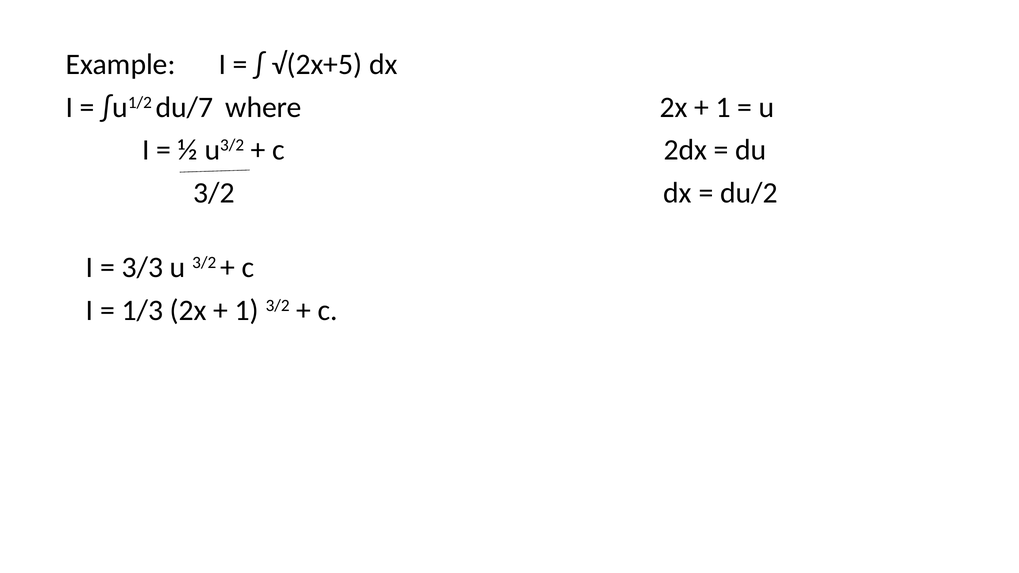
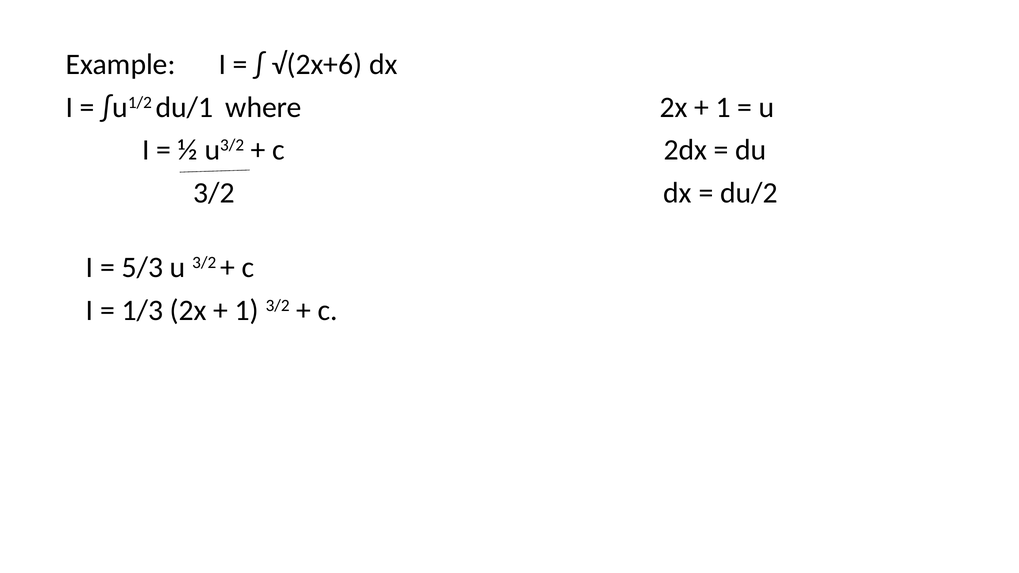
√(2x+5: √(2x+5 -> √(2x+6
du/7: du/7 -> du/1
3/3: 3/3 -> 5/3
